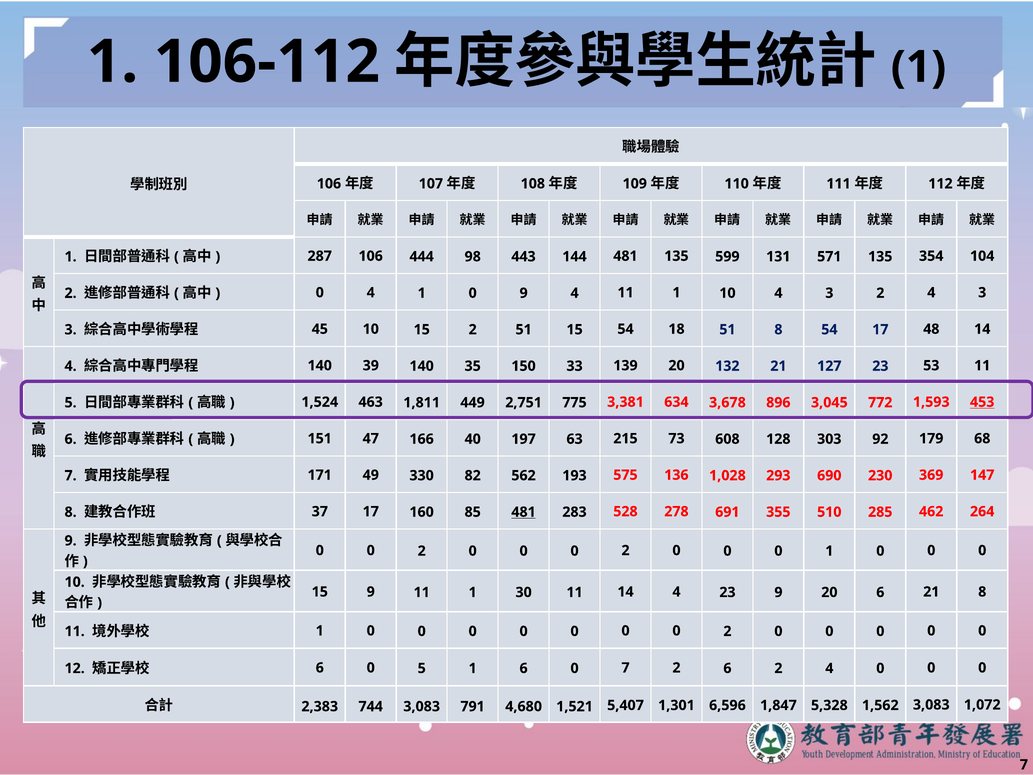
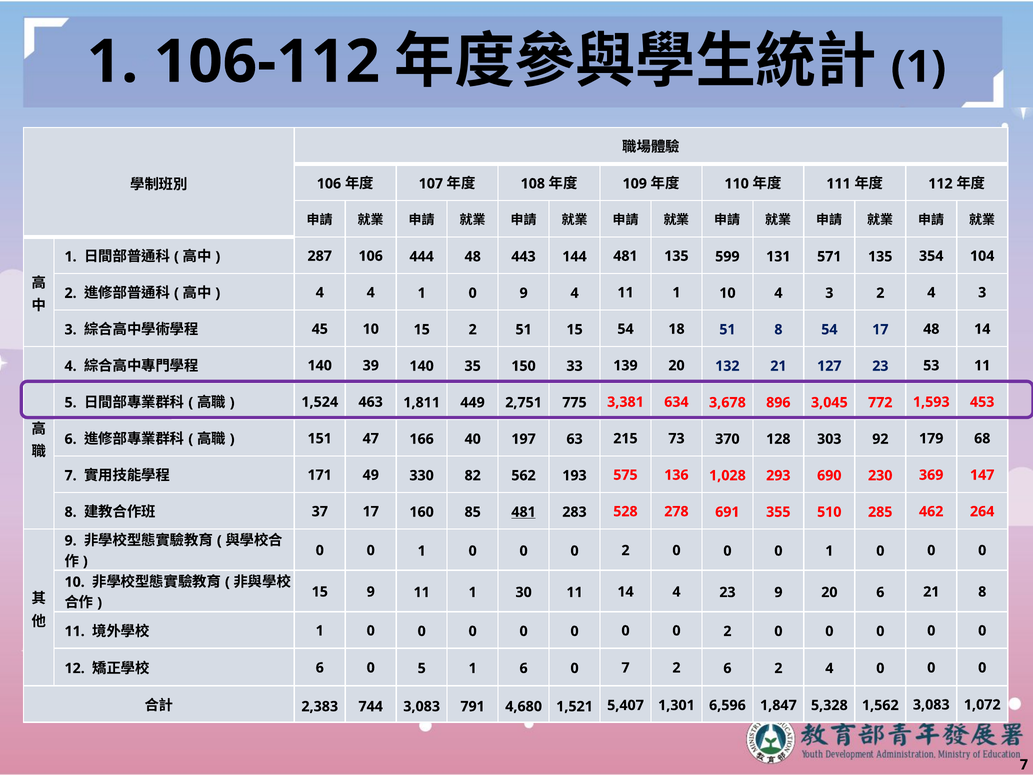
444 98: 98 -> 48
0 at (320, 292): 0 -> 4
453 underline: present -> none
608: 608 -> 370
2 at (422, 551): 2 -> 1
